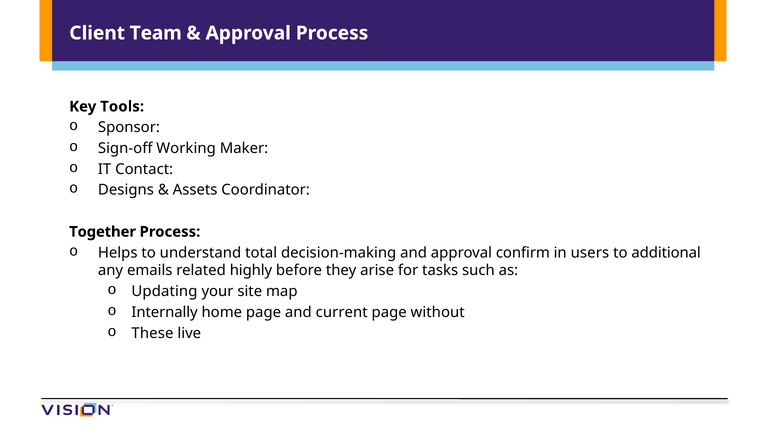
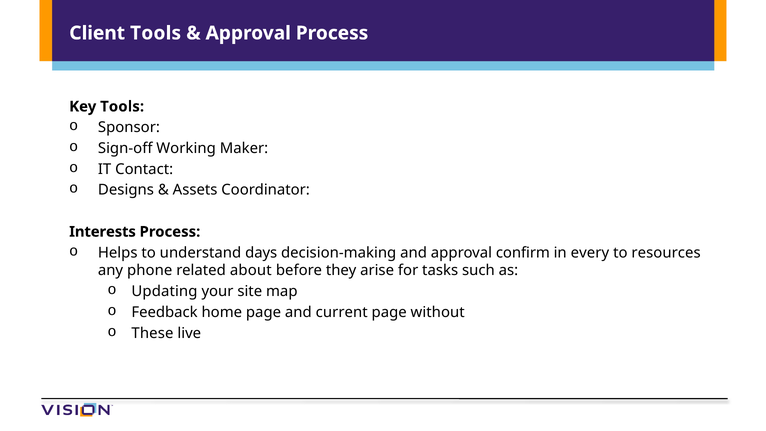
Client Team: Team -> Tools
Together: Together -> Interests
total: total -> days
users: users -> every
additional: additional -> resources
emails: emails -> phone
highly: highly -> about
Internally: Internally -> Feedback
